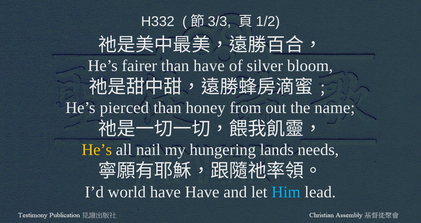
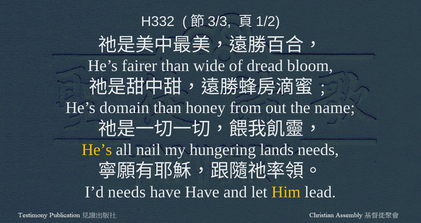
than have: have -> wide
silver: silver -> dread
pierced: pierced -> domain
I’d world: world -> needs
Him colour: light blue -> yellow
